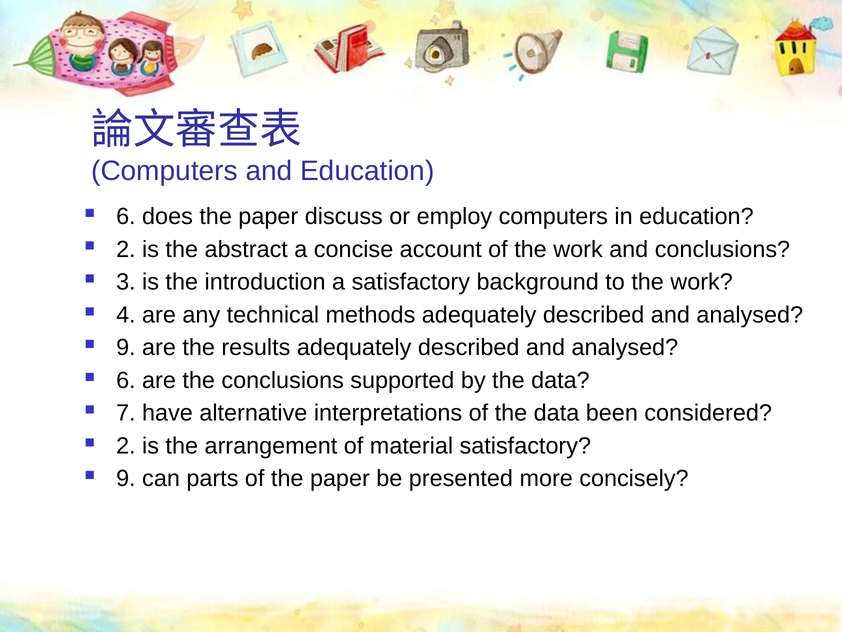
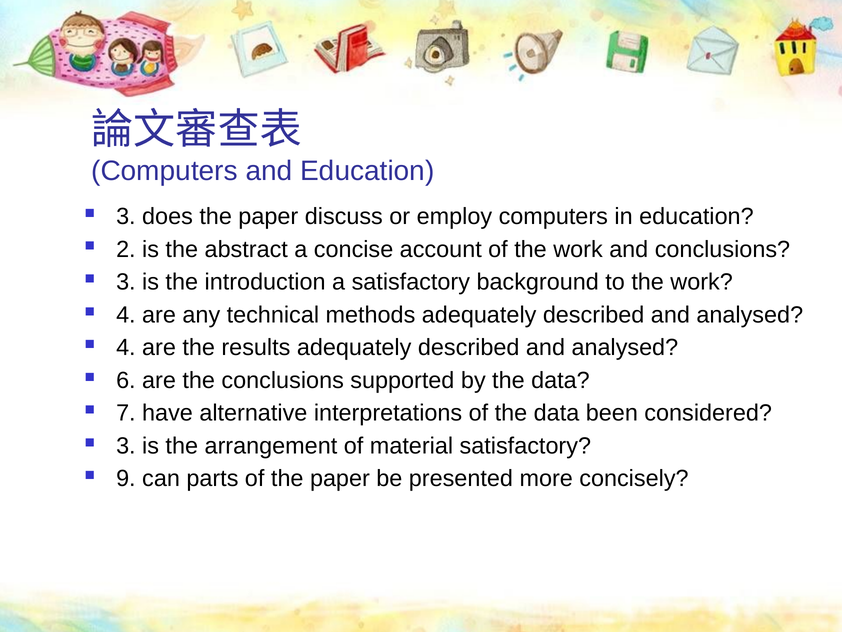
6 at (126, 216): 6 -> 3
9 at (126, 347): 9 -> 4
2 at (126, 446): 2 -> 3
